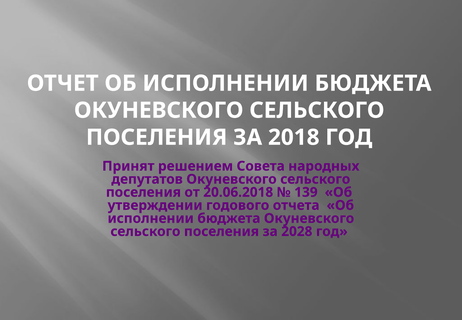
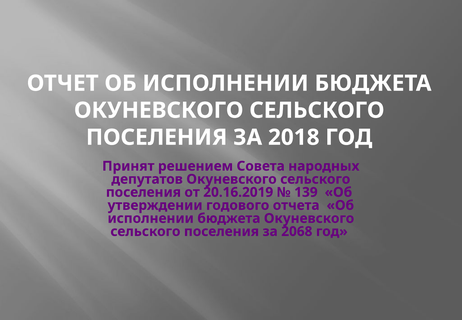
20.06.2018: 20.06.2018 -> 20.16.2019
2028: 2028 -> 2068
